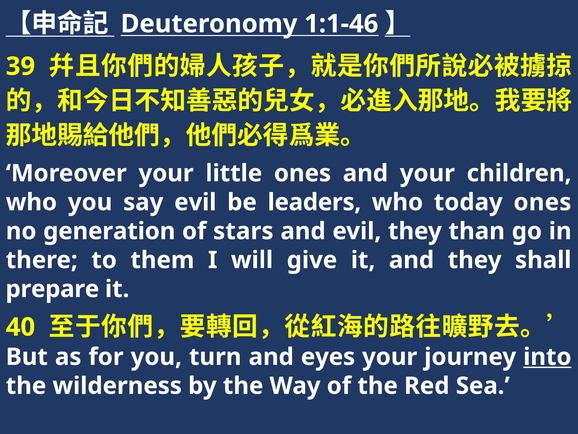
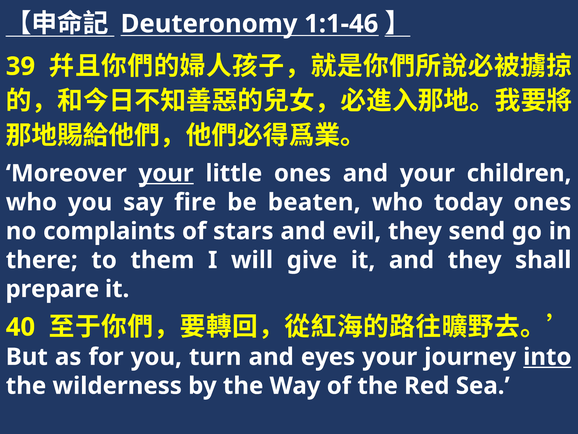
your at (166, 173) underline: none -> present
say evil: evil -> fire
leaders: leaders -> beaten
generation: generation -> complaints
than: than -> send
